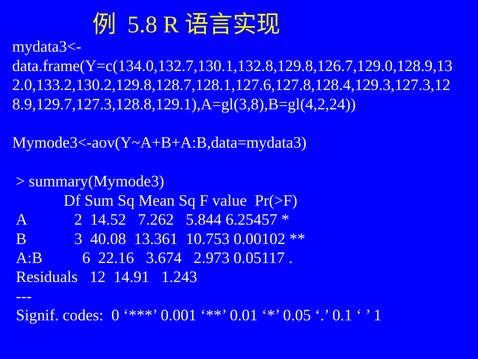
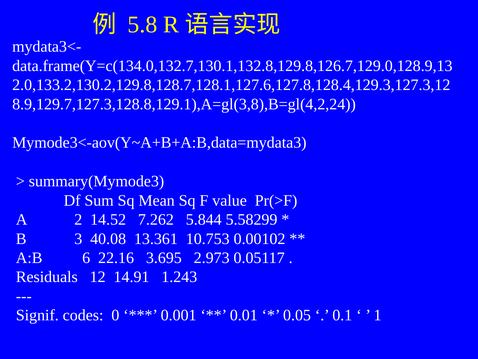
6.25457: 6.25457 -> 5.58299
3.674: 3.674 -> 3.695
